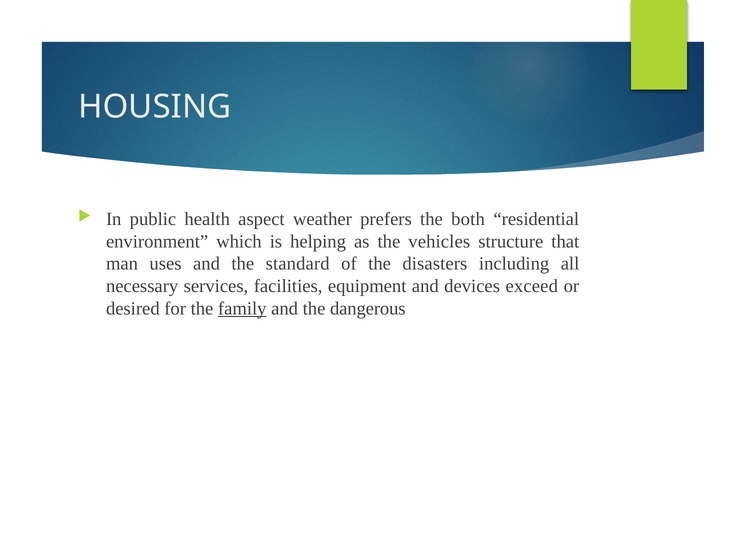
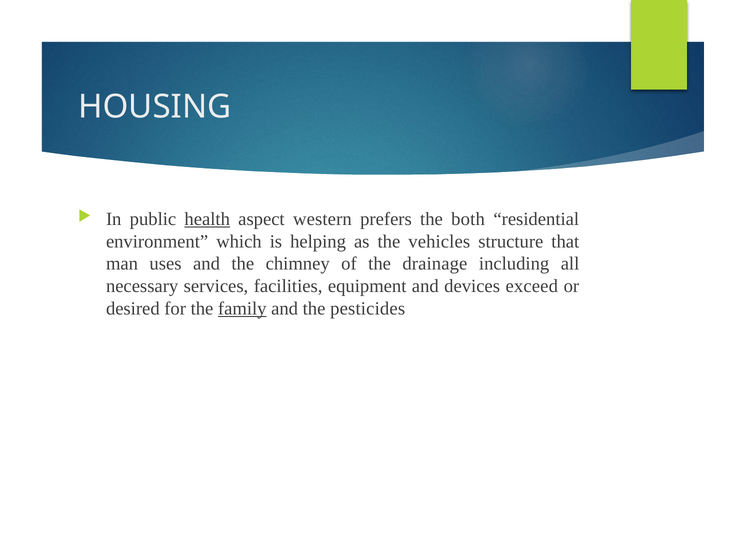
health underline: none -> present
weather: weather -> western
standard: standard -> chimney
disasters: disasters -> drainage
dangerous: dangerous -> pesticides
